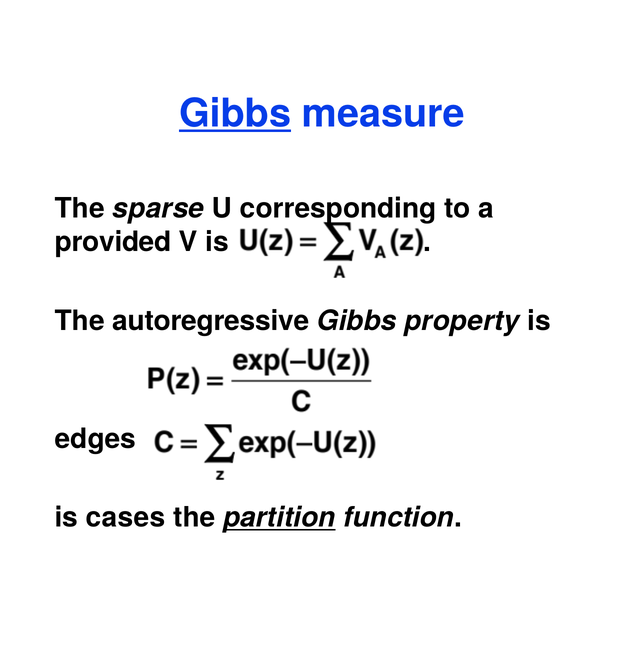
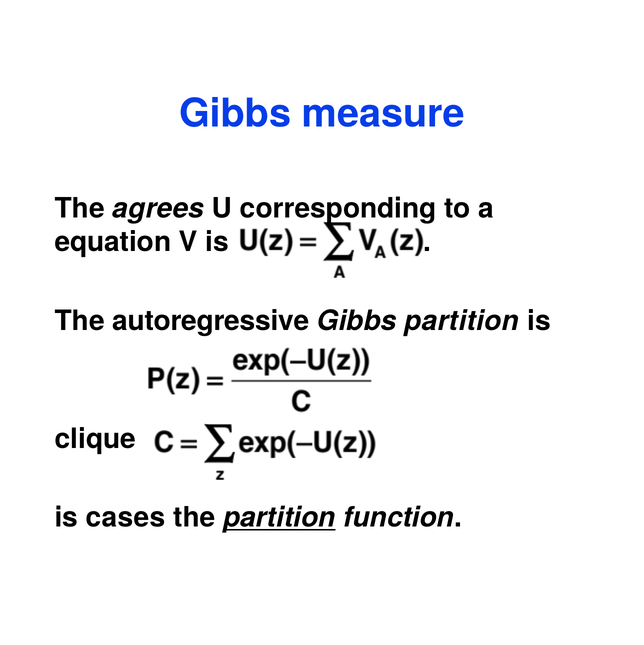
Gibbs at (235, 114) underline: present -> none
sparse: sparse -> agrees
provided: provided -> equation
Gibbs property: property -> partition
edges: edges -> clique
